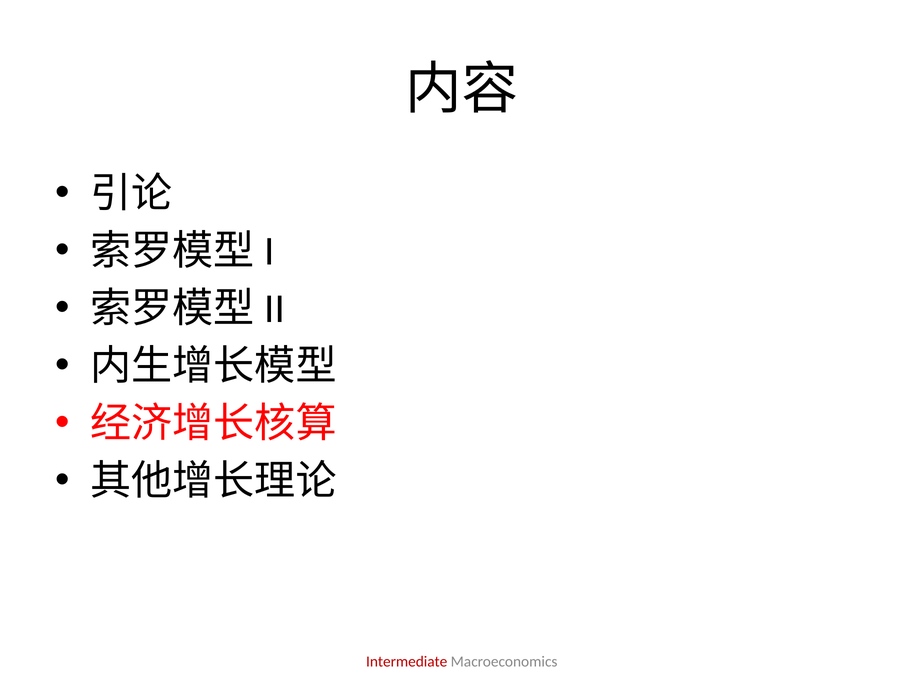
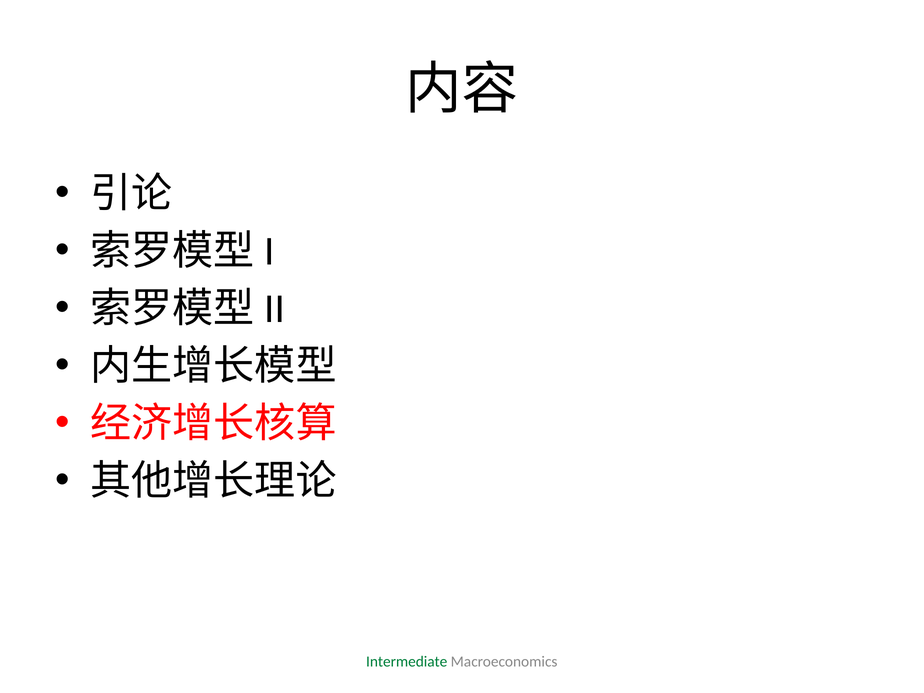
Intermediate colour: red -> green
